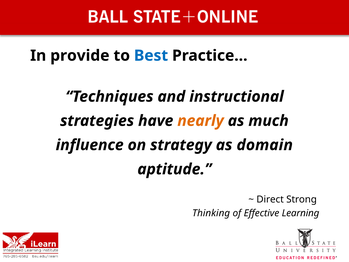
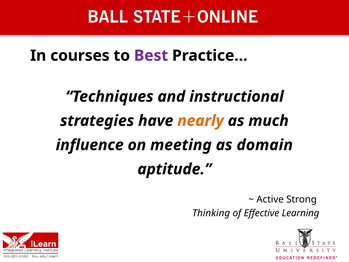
provide: provide -> courses
Best colour: blue -> purple
strategy: strategy -> meeting
Direct: Direct -> Active
